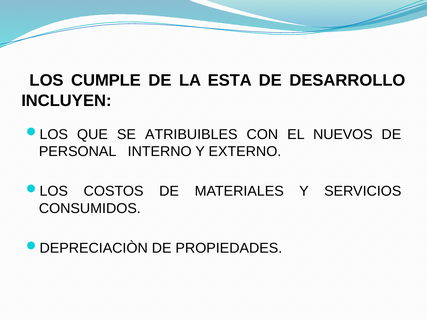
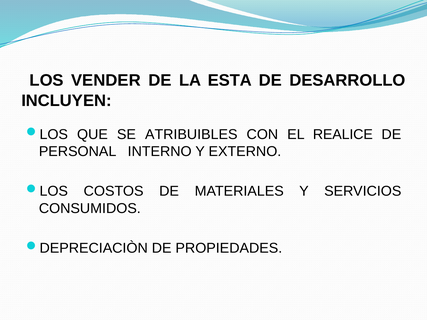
CUMPLE: CUMPLE -> VENDER
NUEVOS: NUEVOS -> REALICE
